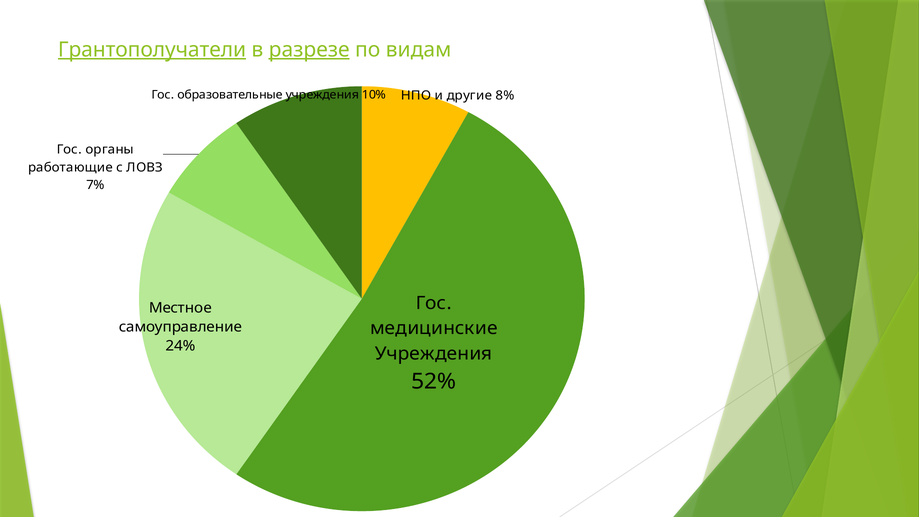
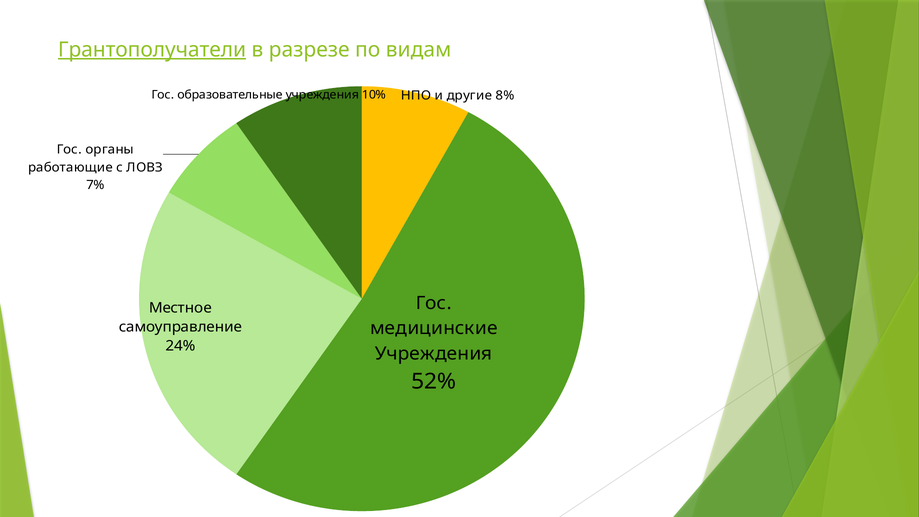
разрезе underline: present -> none
